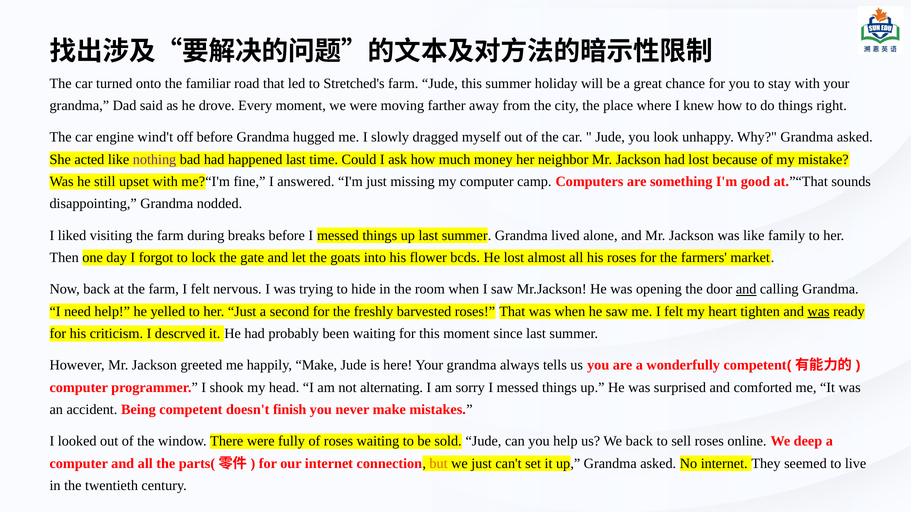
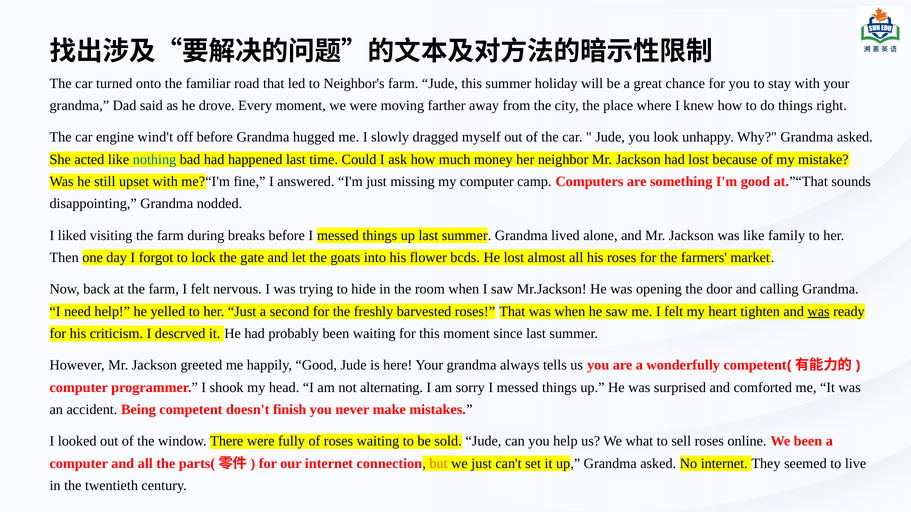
Stretched's: Stretched's -> Neighbor's
nothing colour: purple -> blue
and at (746, 290) underline: present -> none
happily Make: Make -> Good
We back: back -> what
We deep: deep -> been
